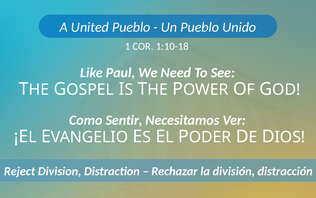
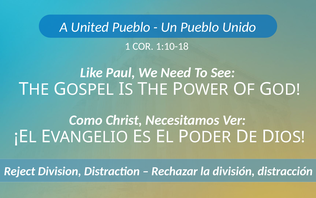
Sentir: Sentir -> Christ
